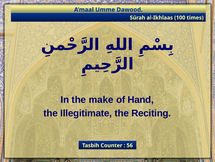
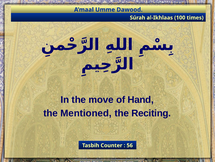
make: make -> move
Illegitimate: Illegitimate -> Mentioned
